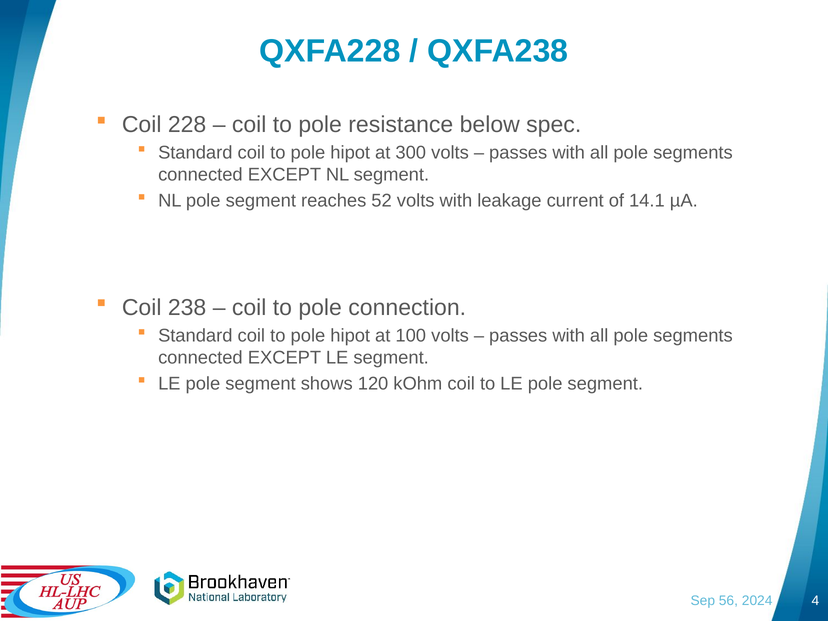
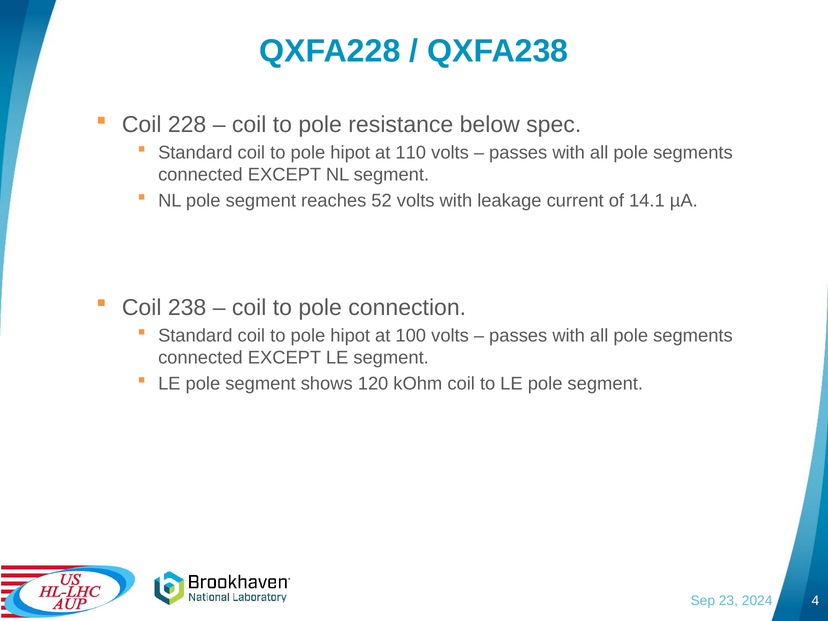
300: 300 -> 110
56: 56 -> 23
